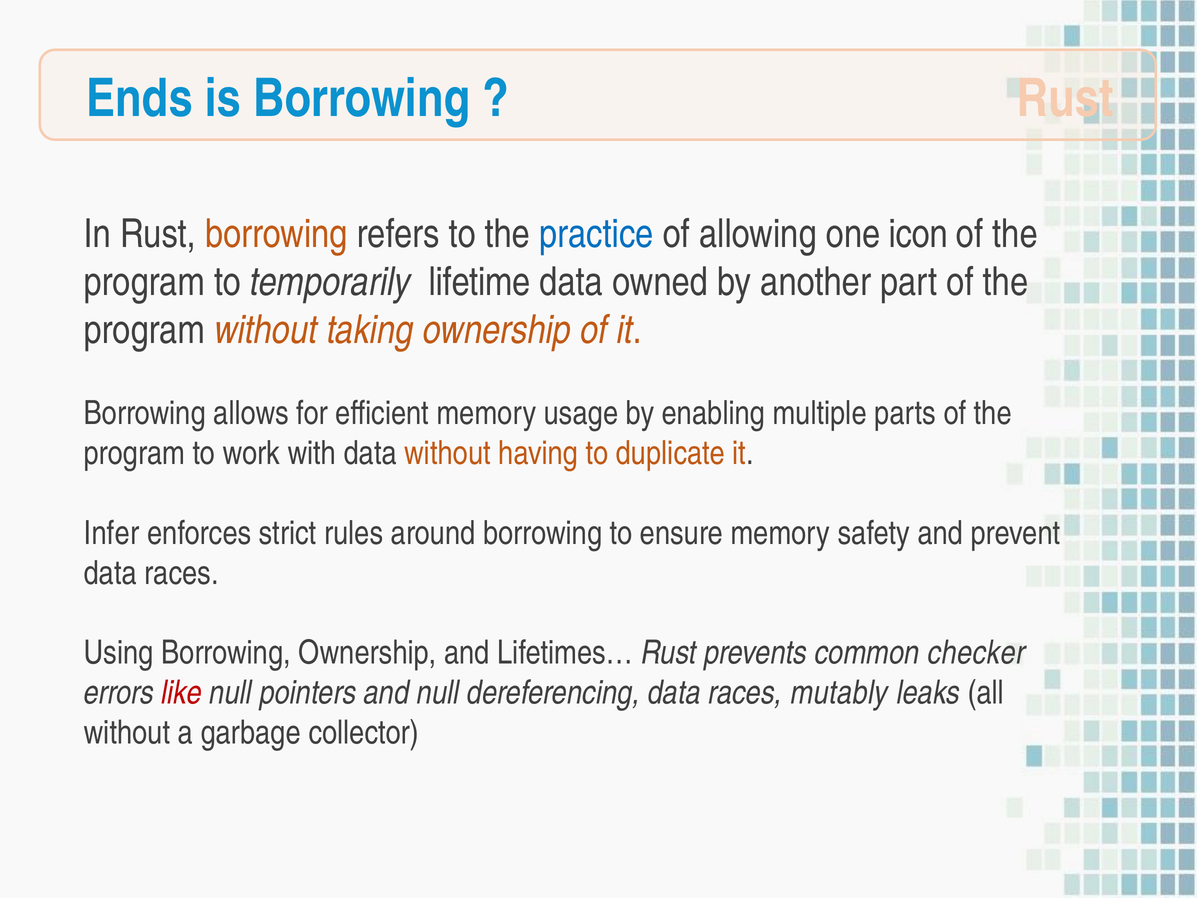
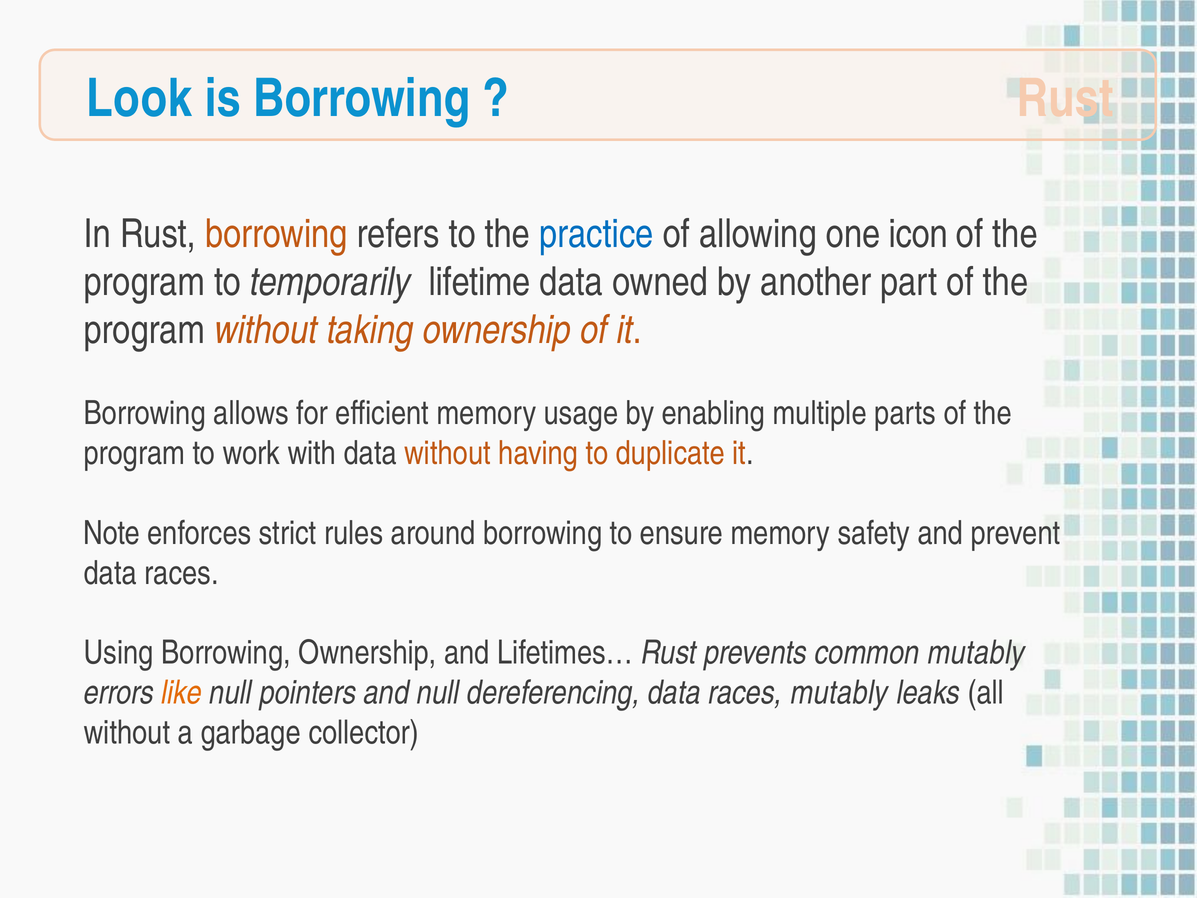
Ends: Ends -> Look
Infer: Infer -> Note
common checker: checker -> mutably
like colour: red -> orange
